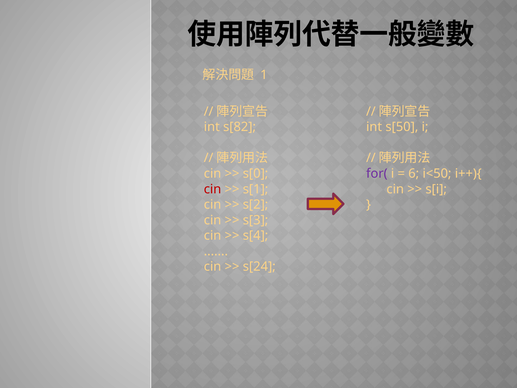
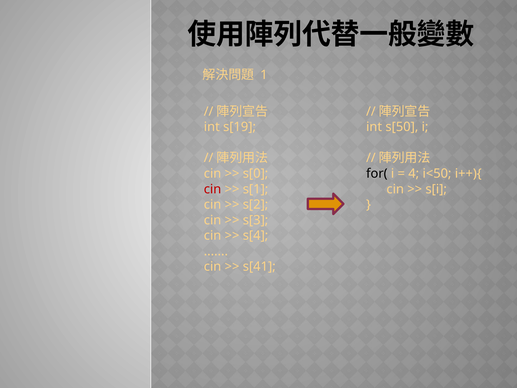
s[82: s[82 -> s[19
for( colour: purple -> black
6: 6 -> 4
s[24: s[24 -> s[41
